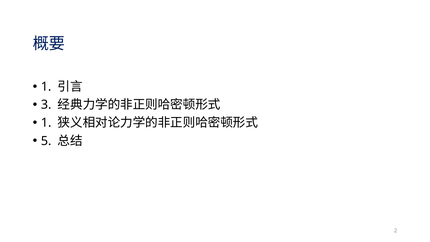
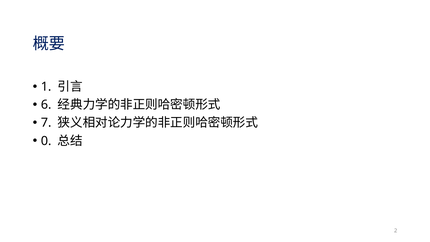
3: 3 -> 6
1 at (46, 123): 1 -> 7
5: 5 -> 0
